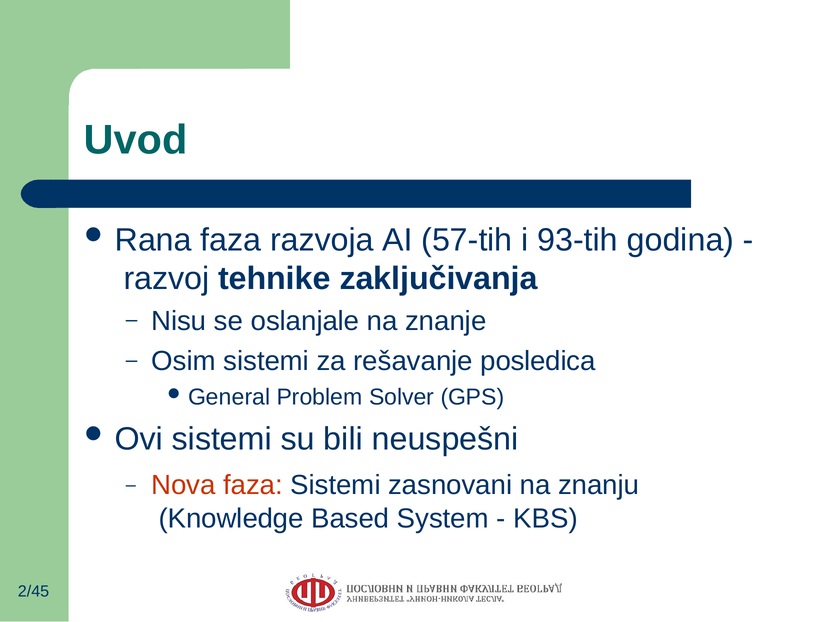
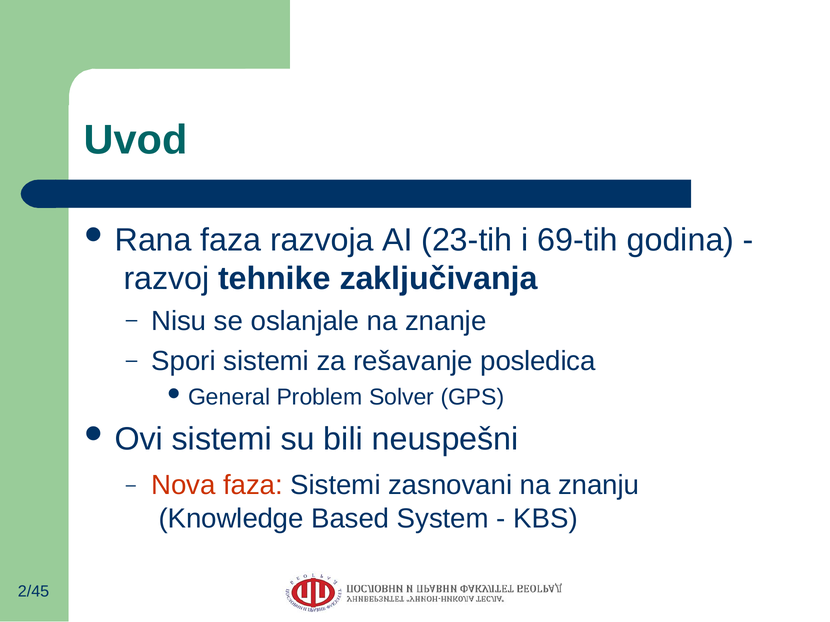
57-tih: 57-tih -> 23-tih
93-tih: 93-tih -> 69-tih
Osim: Osim -> Spori
